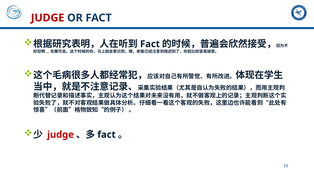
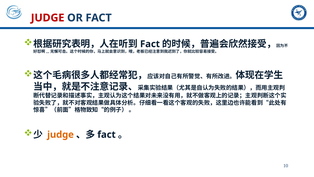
judge at (61, 134) colour: red -> orange
